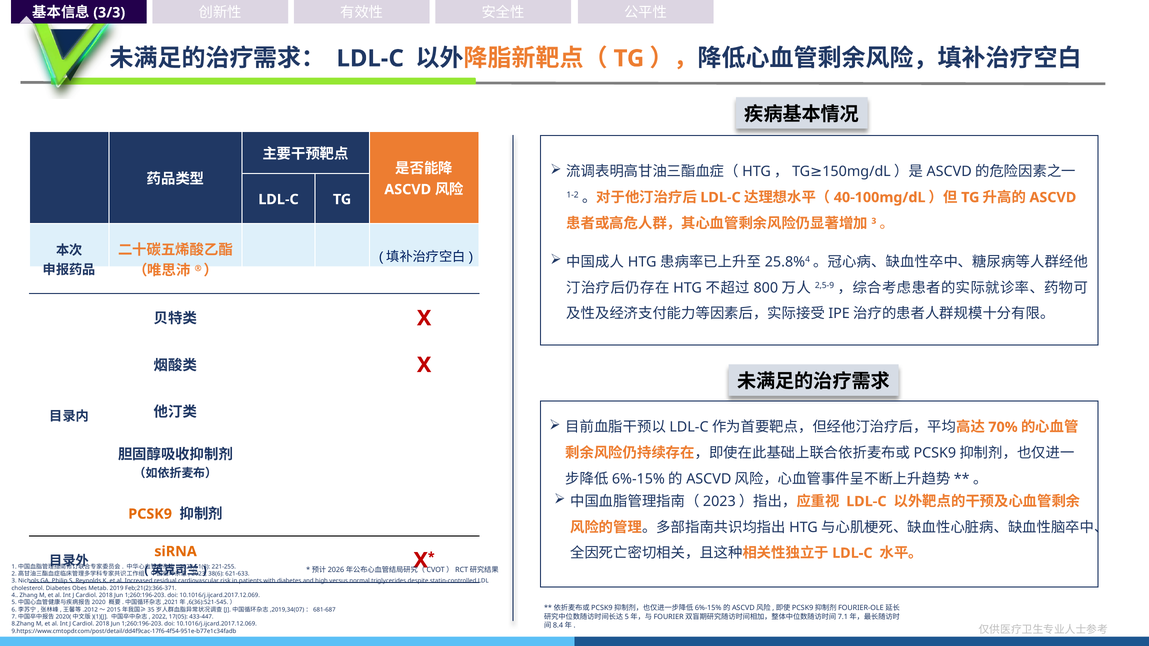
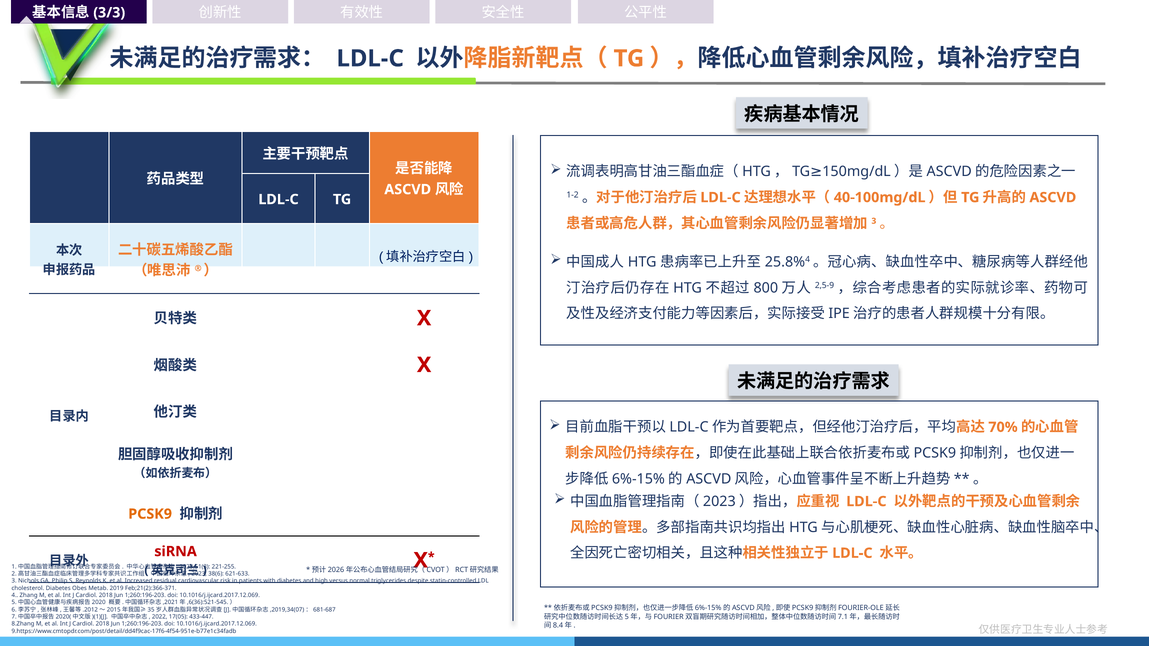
siRNA colour: orange -> red
